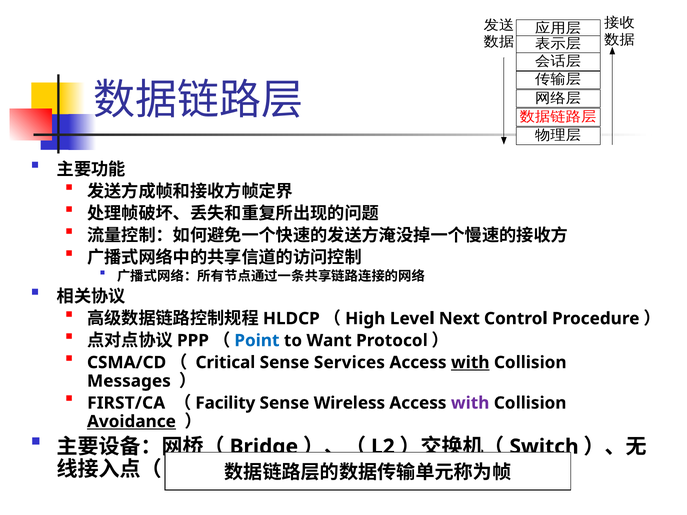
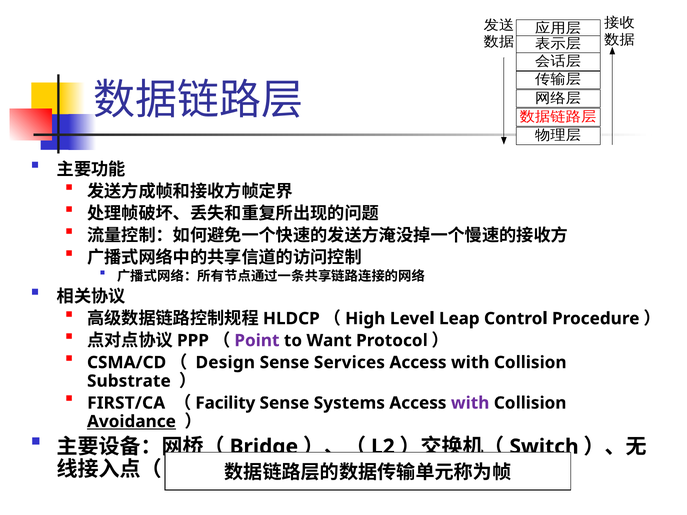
Next: Next -> Leap
Point colour: blue -> purple
Critical: Critical -> Design
with at (470, 363) underline: present -> none
Messages: Messages -> Substrate
Wireless: Wireless -> Systems
